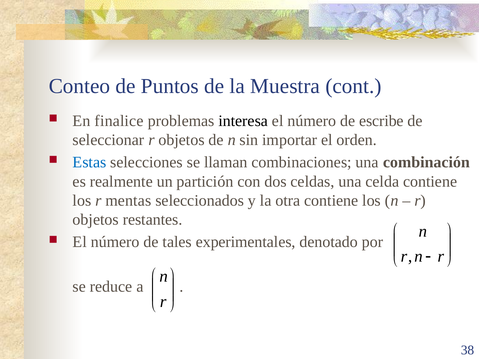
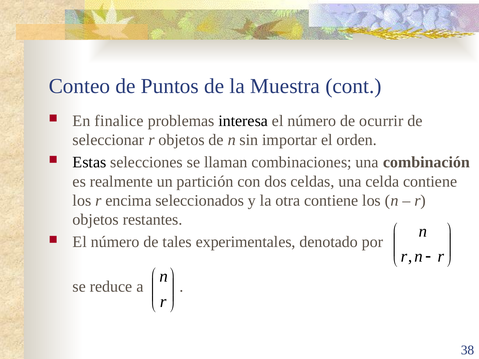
escribe: escribe -> ocurrir
Estas colour: blue -> black
mentas: mentas -> encima
